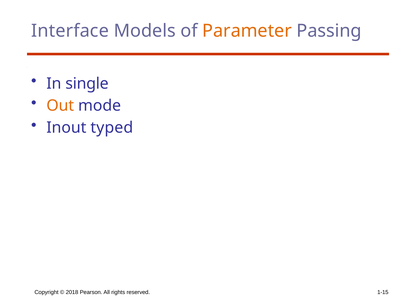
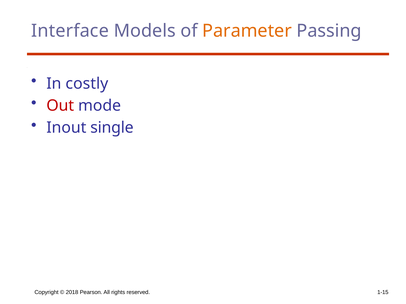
single: single -> costly
Out colour: orange -> red
typed: typed -> single
